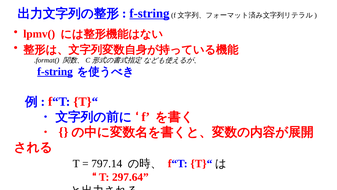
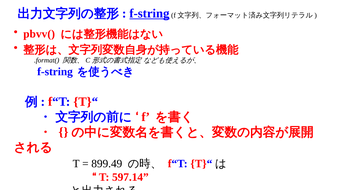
lpmv(: lpmv( -> pbvv(
f-string at (55, 71) underline: present -> none
797.14: 797.14 -> 899.49
297.64: 297.64 -> 597.14
